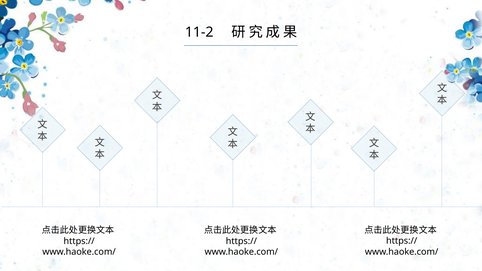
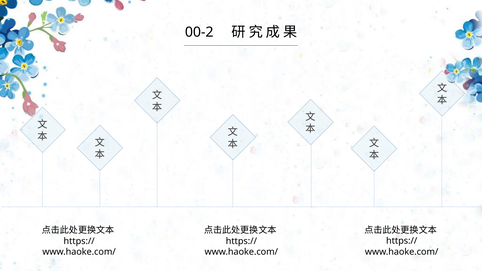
11-2: 11-2 -> 00-2
